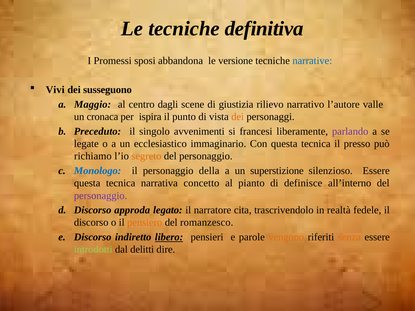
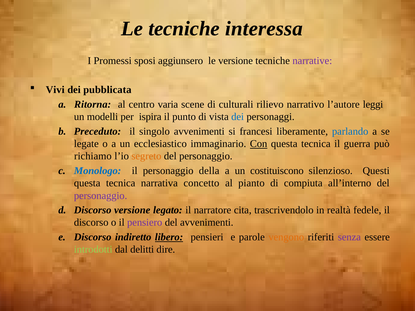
definitiva: definitiva -> interessa
abbandona: abbandona -> aggiunsero
narrative colour: blue -> purple
susseguono: susseguono -> pubblicata
Maggio: Maggio -> Ritorna
dagli: dagli -> varia
giustizia: giustizia -> culturali
valle: valle -> leggi
cronaca: cronaca -> modelli
dei at (238, 117) colour: orange -> blue
parlando colour: purple -> blue
Con underline: none -> present
presso: presso -> guerra
superstizione: superstizione -> costituiscono
silenzioso Essere: Essere -> Questi
definisce: definisce -> compiuta
Discorso approda: approda -> versione
pensiero colour: orange -> purple
del romanzesco: romanzesco -> avvenimenti
senza colour: orange -> purple
